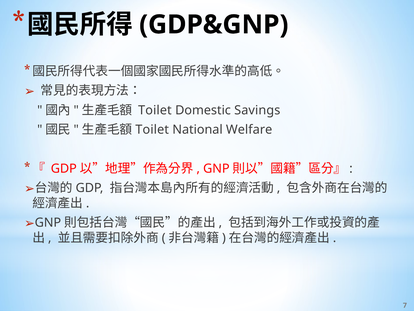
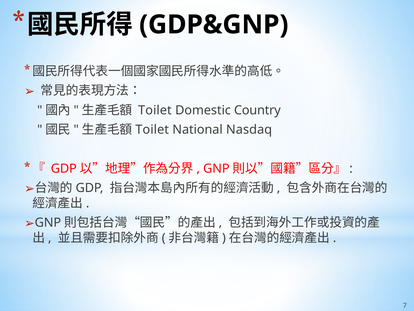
Savings: Savings -> Country
Welfare: Welfare -> Nasdaq
